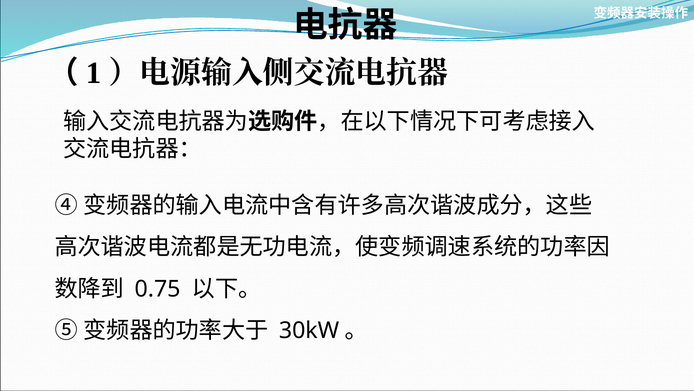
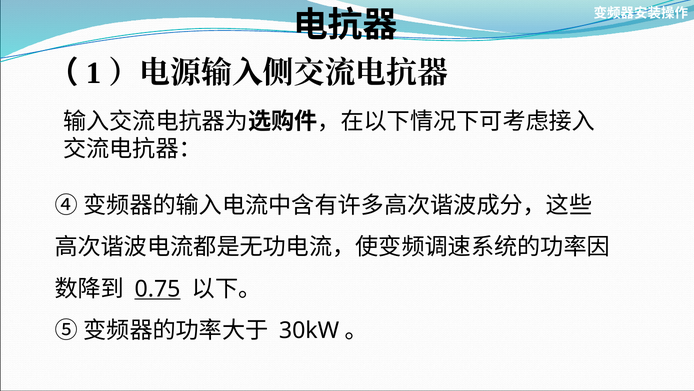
0.75 underline: none -> present
